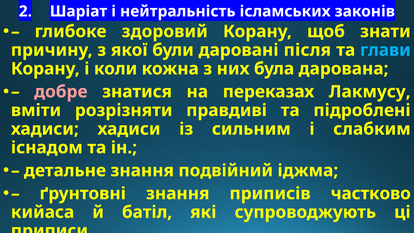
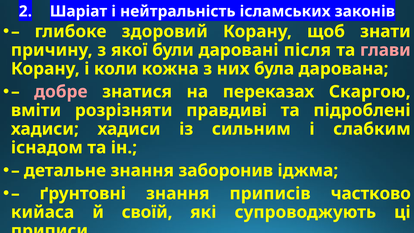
глави colour: light blue -> pink
Лакмусу: Лакмусу -> Скаргою
подвійний: подвійний -> заборонив
батіл: батіл -> своїй
